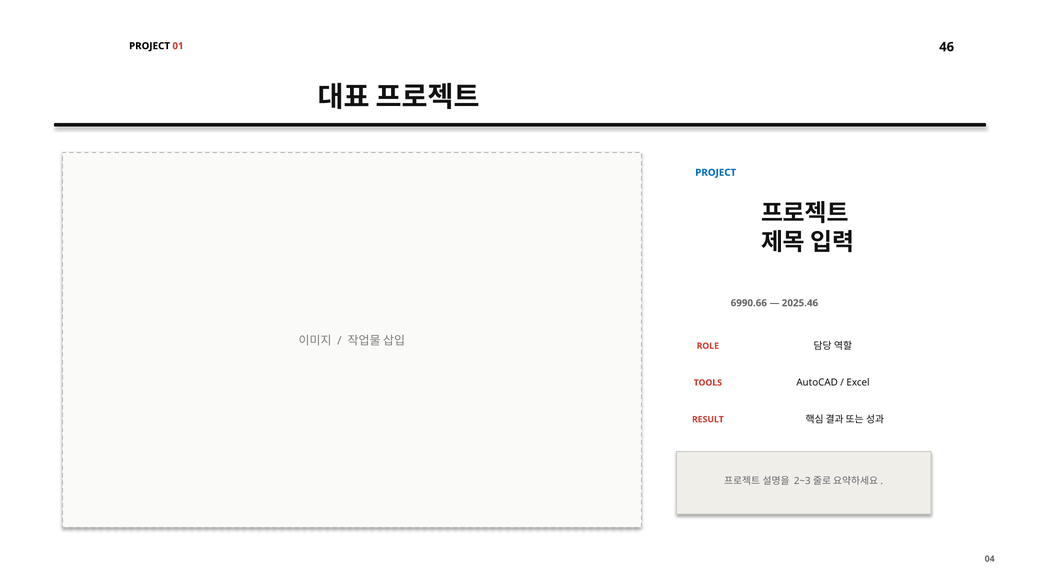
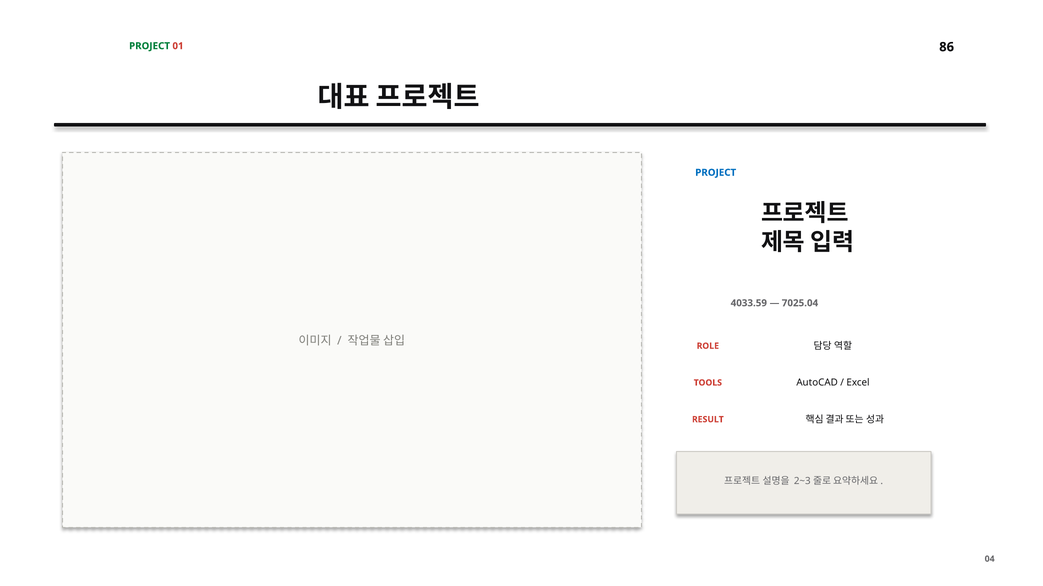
PROJECT at (150, 46) colour: black -> green
46: 46 -> 86
6990.66: 6990.66 -> 4033.59
2025.46: 2025.46 -> 7025.04
